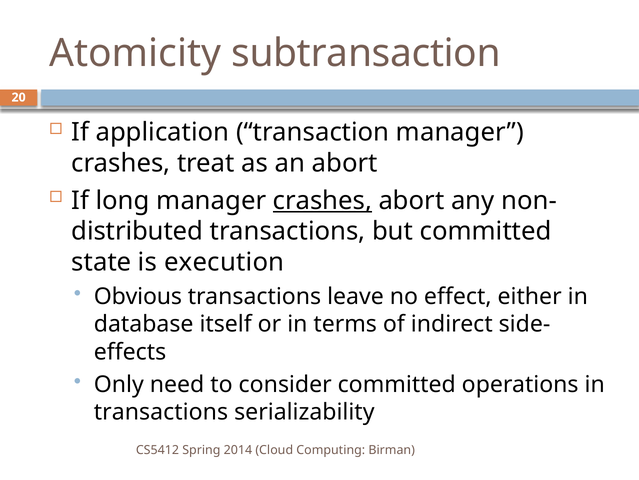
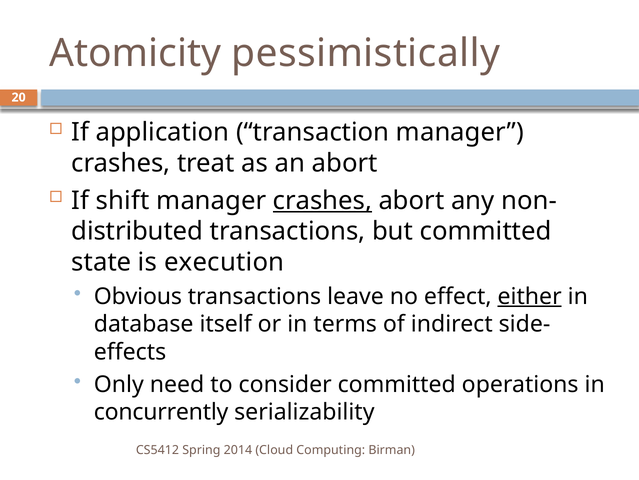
subtransaction: subtransaction -> pessimistically
long: long -> shift
either underline: none -> present
transactions at (161, 412): transactions -> concurrently
